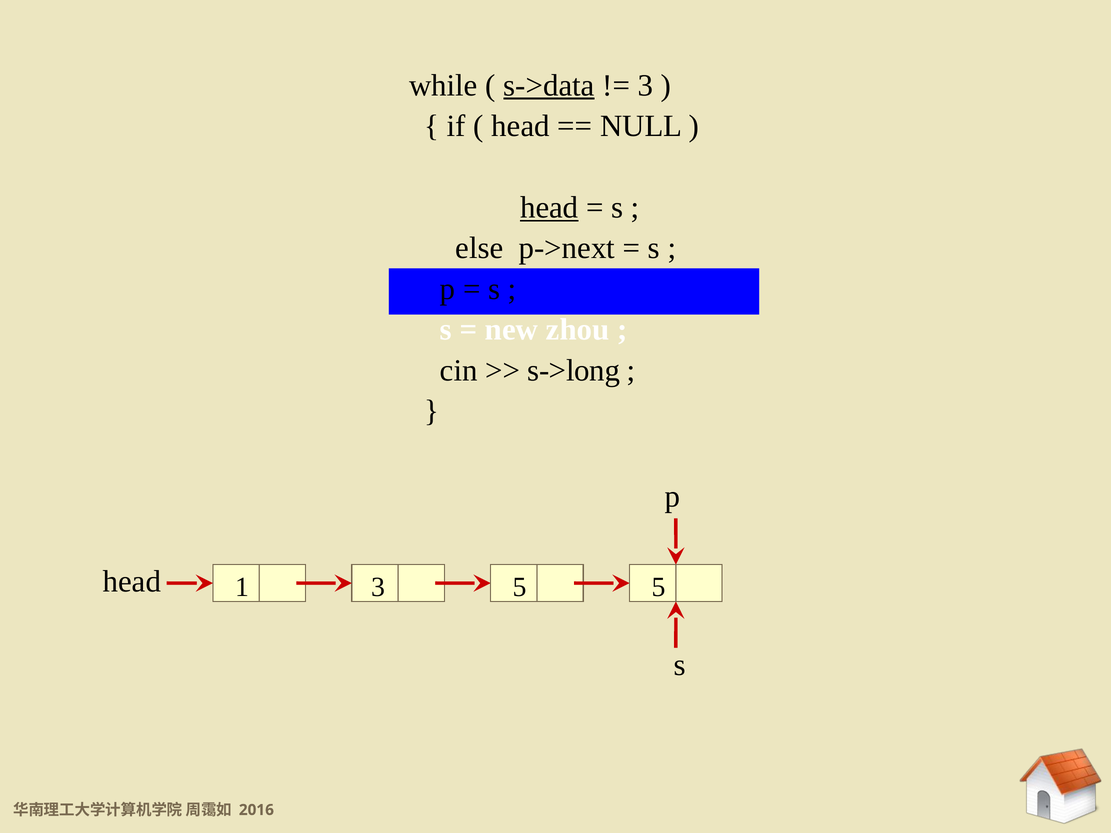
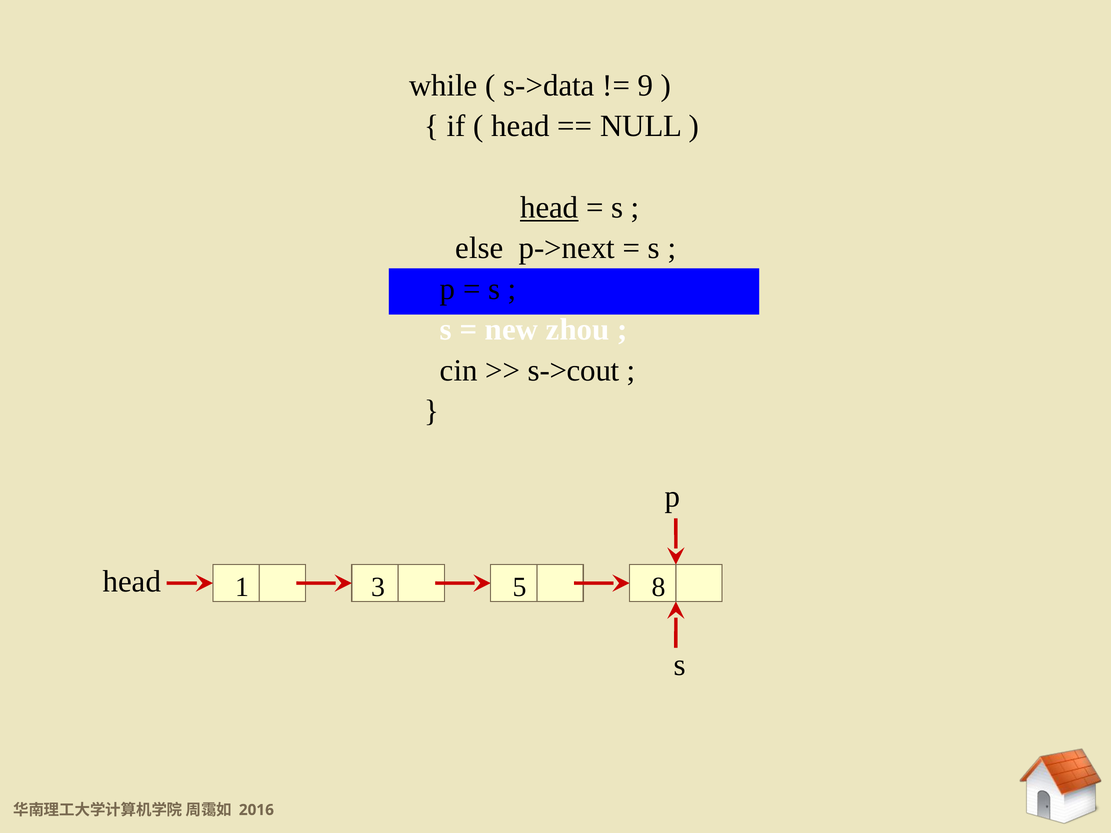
s->data underline: present -> none
3 at (645, 85): 3 -> 9
s->long: s->long -> s->cout
5 5: 5 -> 8
